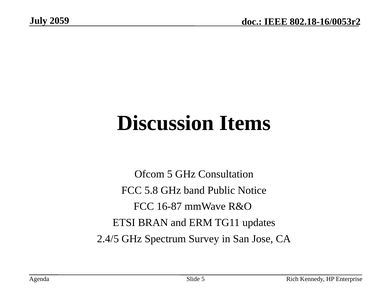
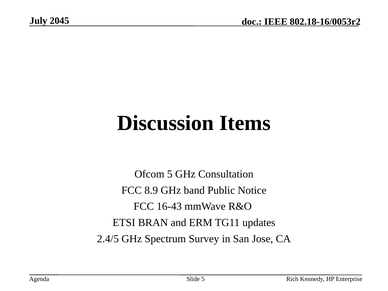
2059: 2059 -> 2045
5.8: 5.8 -> 8.9
16-87: 16-87 -> 16-43
